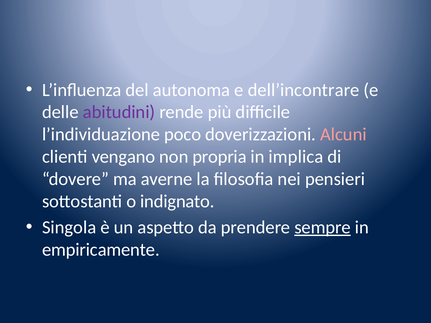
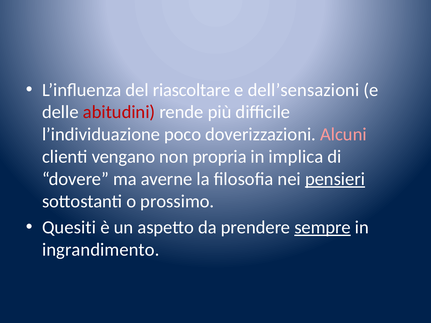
autonoma: autonoma -> riascoltare
dell’incontrare: dell’incontrare -> dell’sensazioni
abitudini colour: purple -> red
pensieri underline: none -> present
indignato: indignato -> prossimo
Singola: Singola -> Quesiti
empiricamente: empiricamente -> ingrandimento
